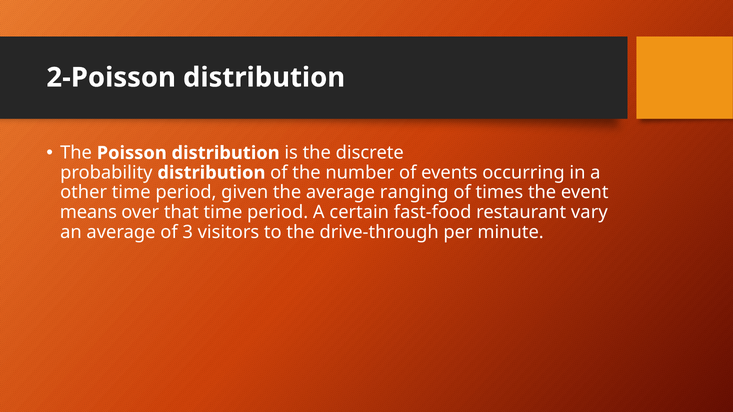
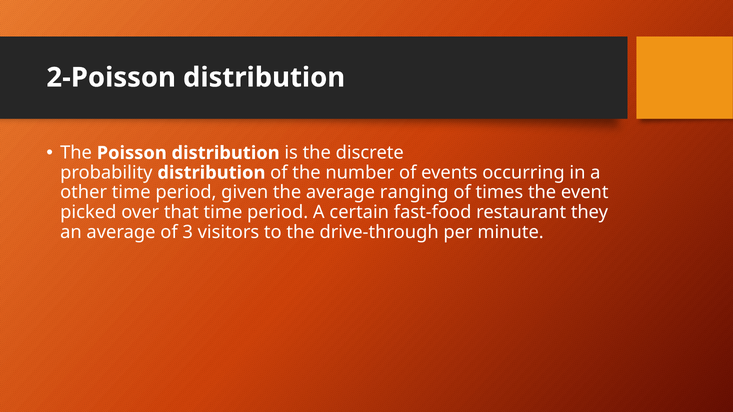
means: means -> picked
vary: vary -> they
